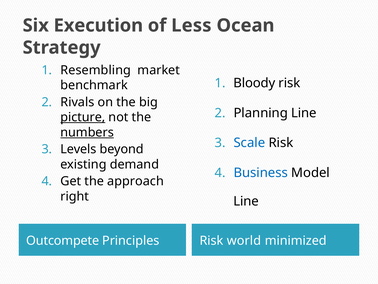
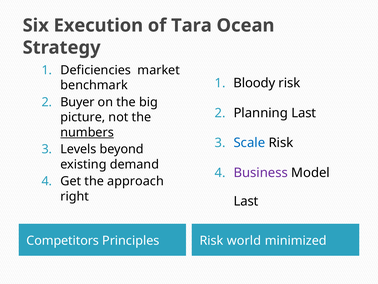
Less: Less -> Tara
Resembling: Resembling -> Deficiencies
Rivals: Rivals -> Buyer
Planning Line: Line -> Last
picture underline: present -> none
Business colour: blue -> purple
Line at (246, 201): Line -> Last
Outcompete: Outcompete -> Competitors
